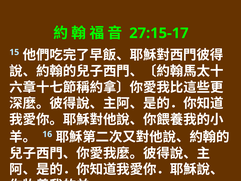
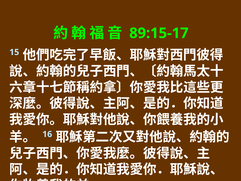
27:15-17: 27:15-17 -> 89:15-17
